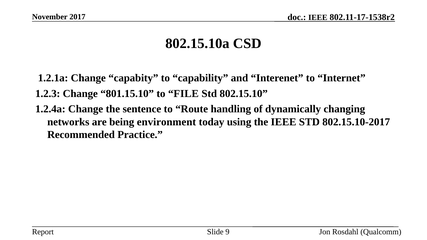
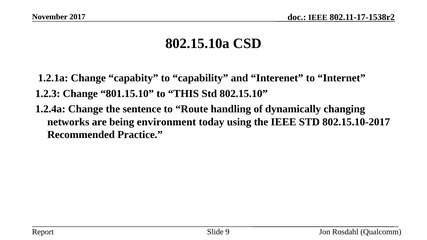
FILE: FILE -> THIS
